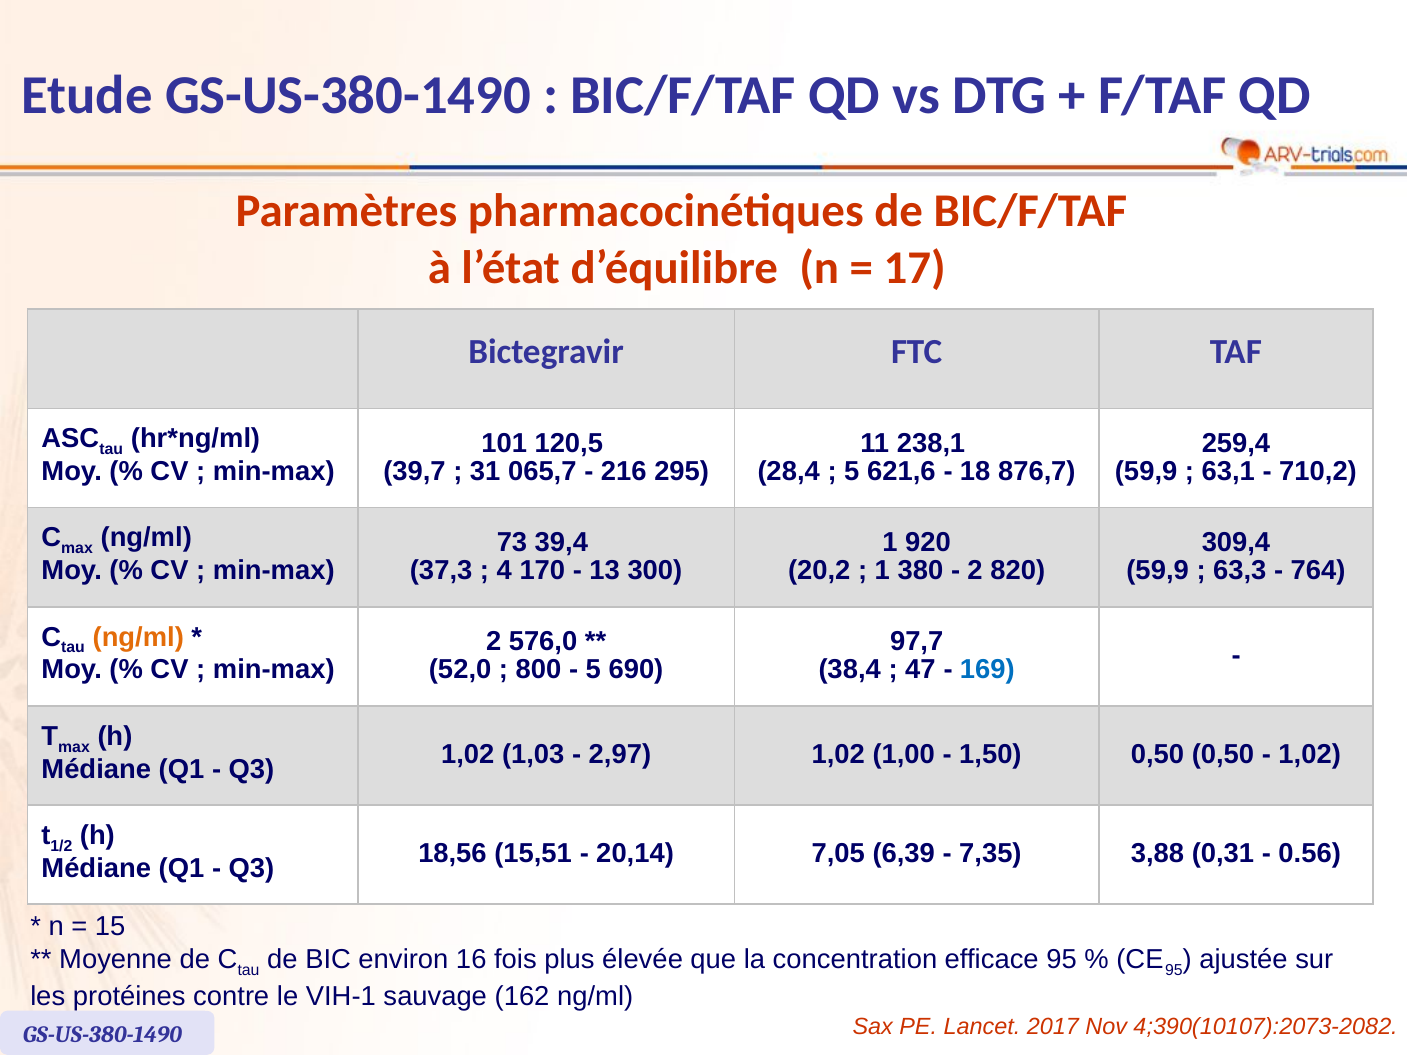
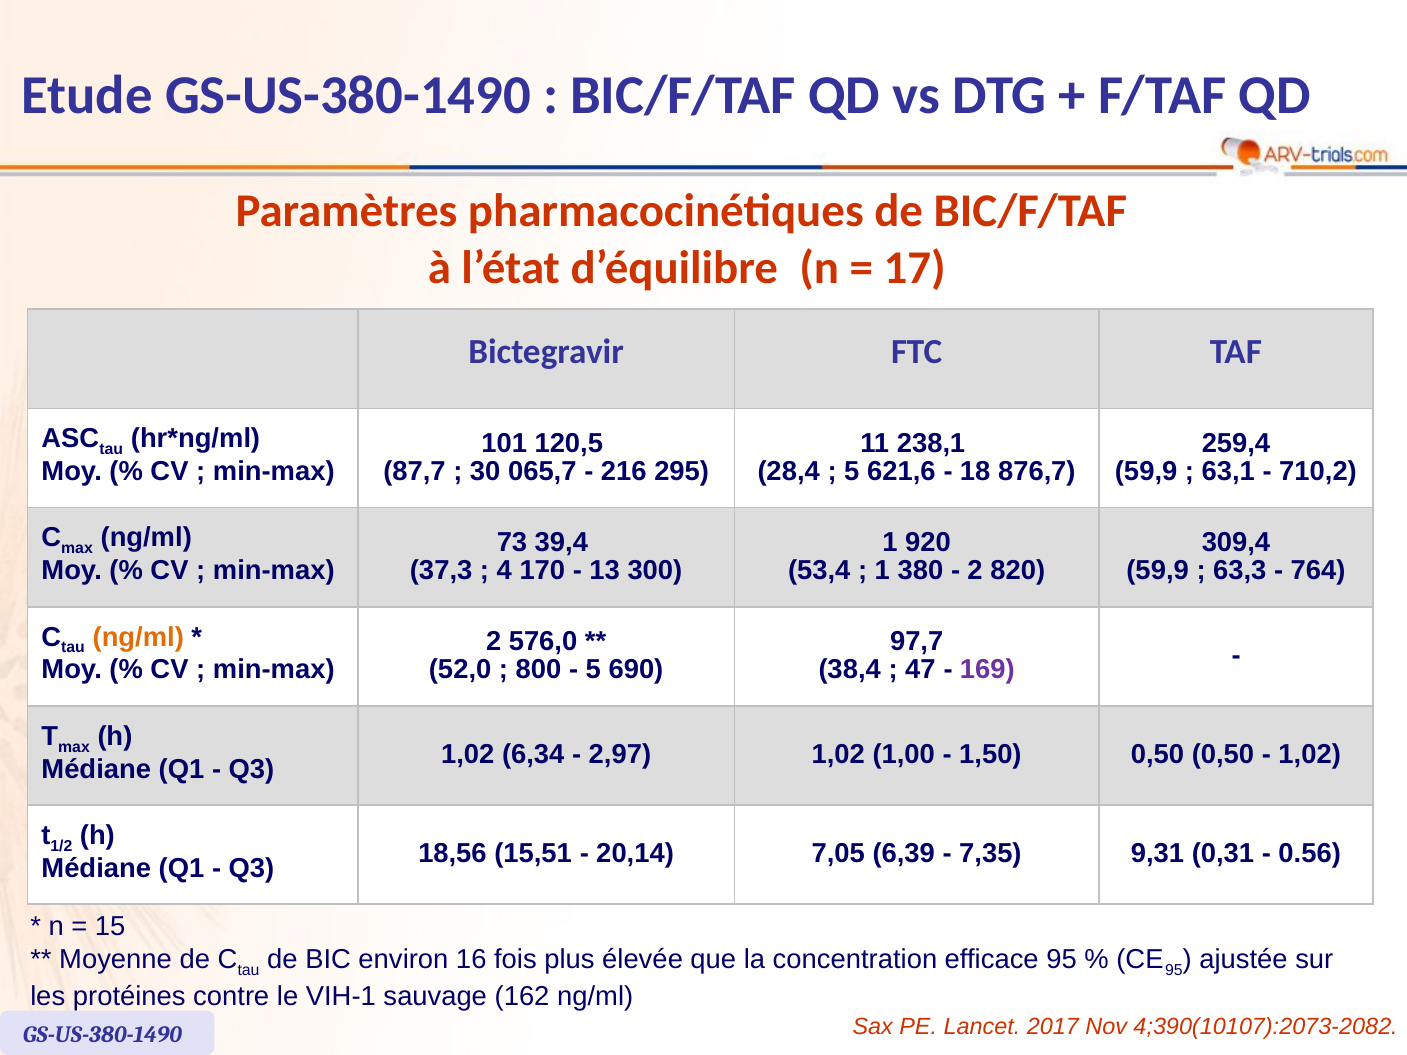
39,7: 39,7 -> 87,7
31: 31 -> 30
20,2: 20,2 -> 53,4
169 colour: blue -> purple
1,03: 1,03 -> 6,34
3,88: 3,88 -> 9,31
